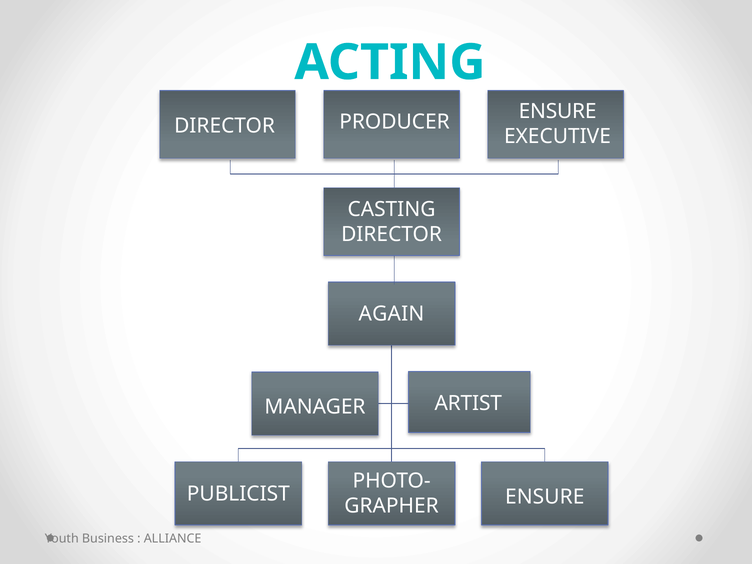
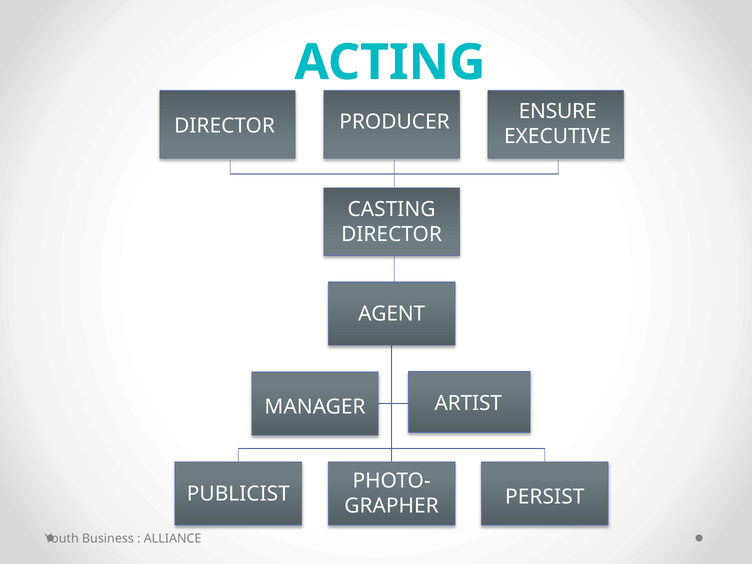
AGAIN: AGAIN -> AGENT
ENSURE at (545, 497): ENSURE -> PERSIST
